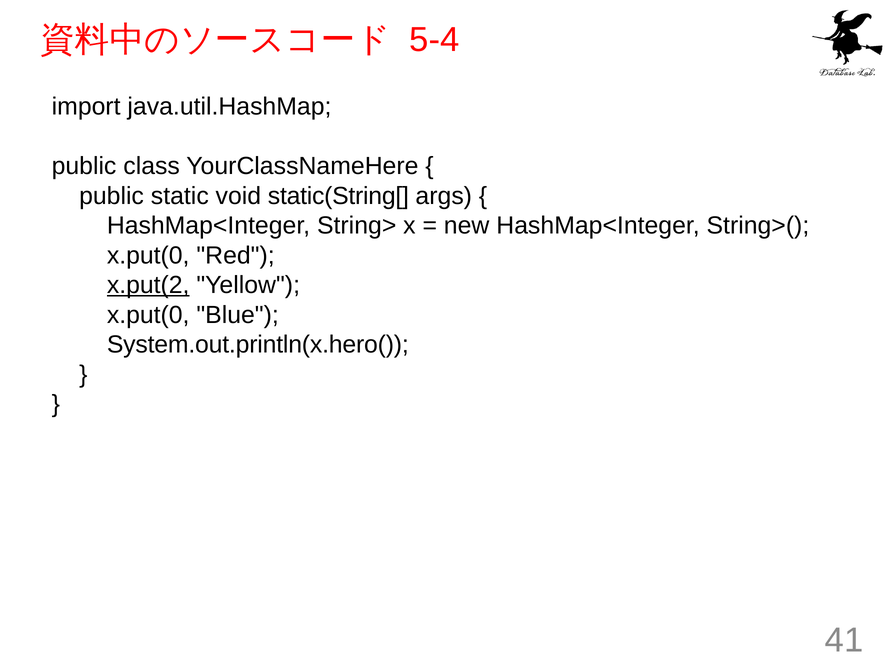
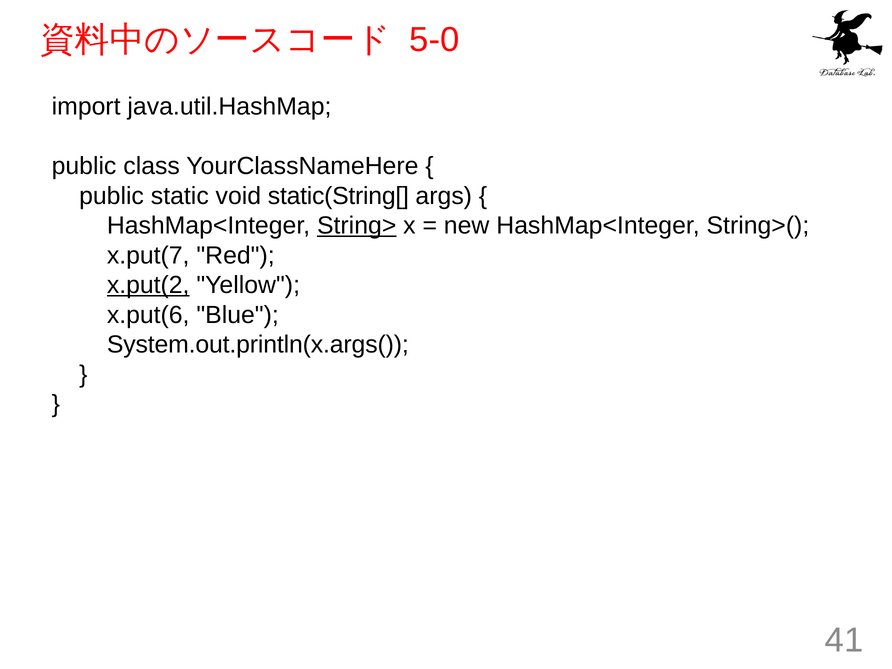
5-4: 5-4 -> 5-0
String> underline: none -> present
x.put(0 at (148, 255): x.put(0 -> x.put(7
x.put(0 at (148, 315): x.put(0 -> x.put(6
System.out.println(x.hero(: System.out.println(x.hero( -> System.out.println(x.args(
